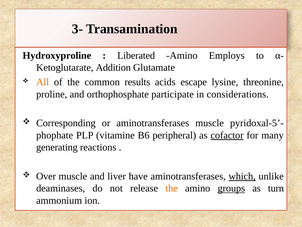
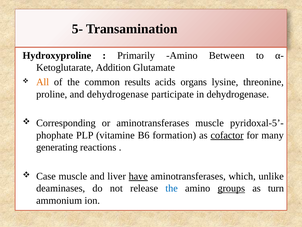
3-: 3- -> 5-
Liberated: Liberated -> Primarily
Employs: Employs -> Between
escape: escape -> organs
and orthophosphate: orthophosphate -> dehydrogenase
in considerations: considerations -> dehydrogenase
peripheral: peripheral -> formation
Over: Over -> Case
have underline: none -> present
which underline: present -> none
the at (172, 188) colour: orange -> blue
